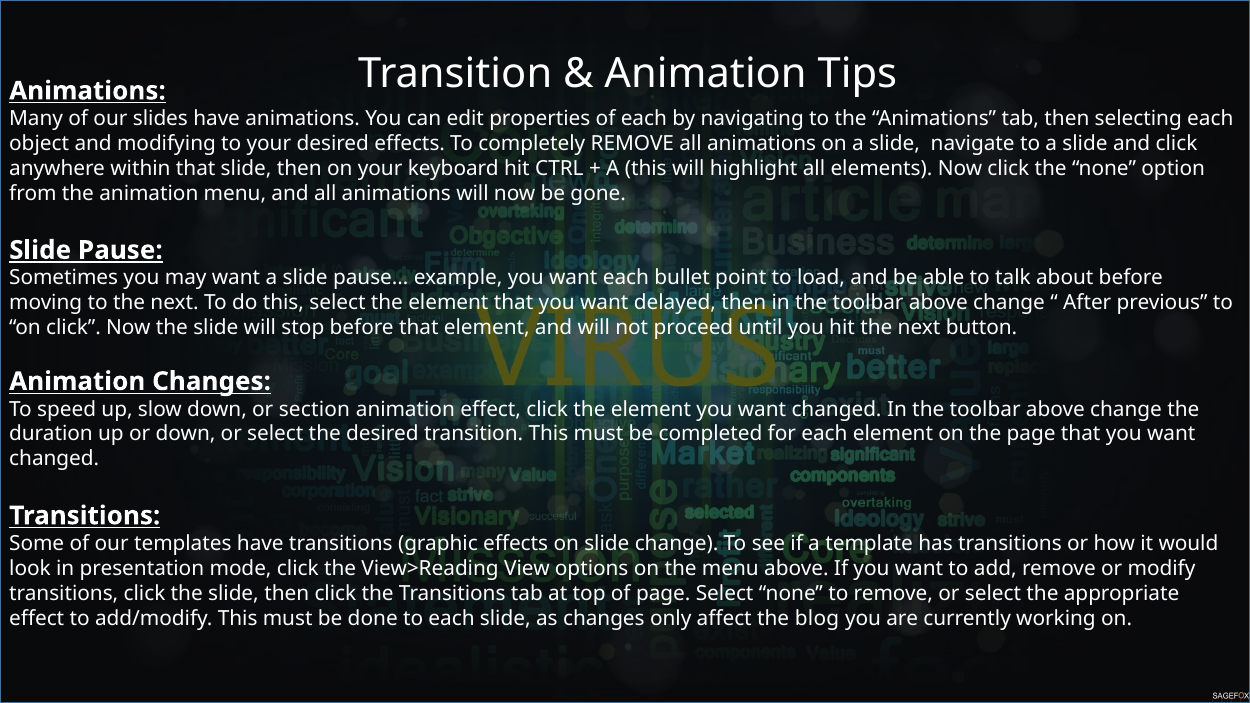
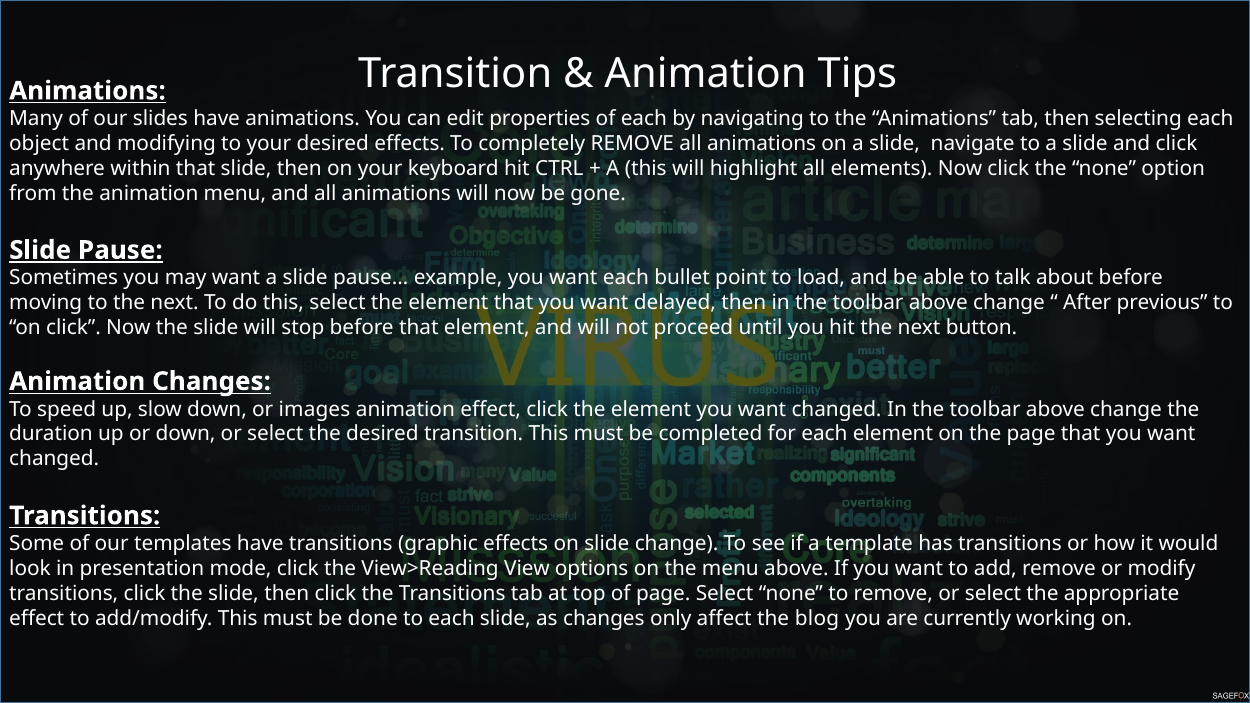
section: section -> images
